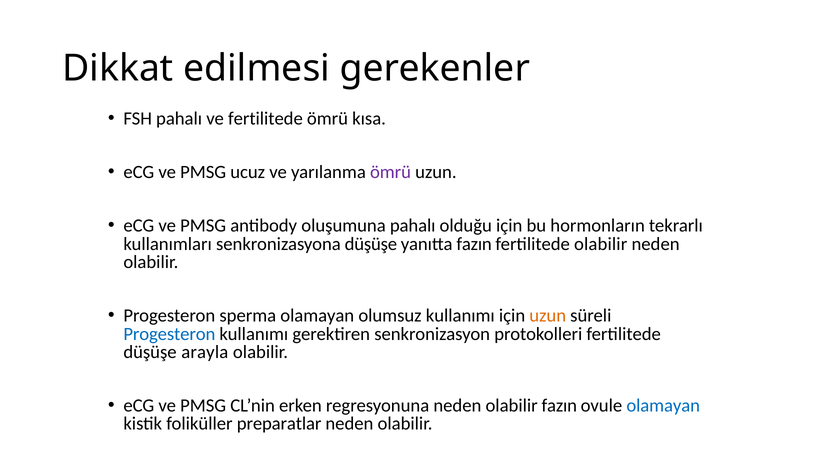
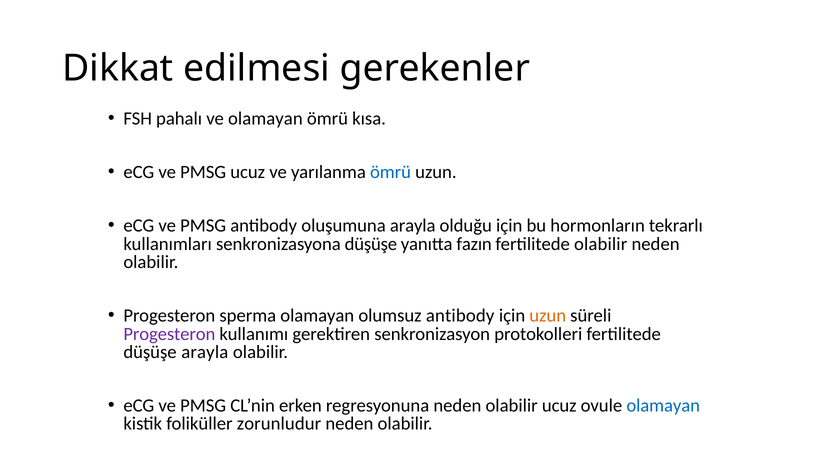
ve fertilitede: fertilitede -> olamayan
ömrü at (391, 172) colour: purple -> blue
oluşumuna pahalı: pahalı -> arayla
olumsuz kullanımı: kullanımı -> antibody
Progesteron at (169, 334) colour: blue -> purple
olabilir fazın: fazın -> ucuz
preparatlar: preparatlar -> zorunludur
